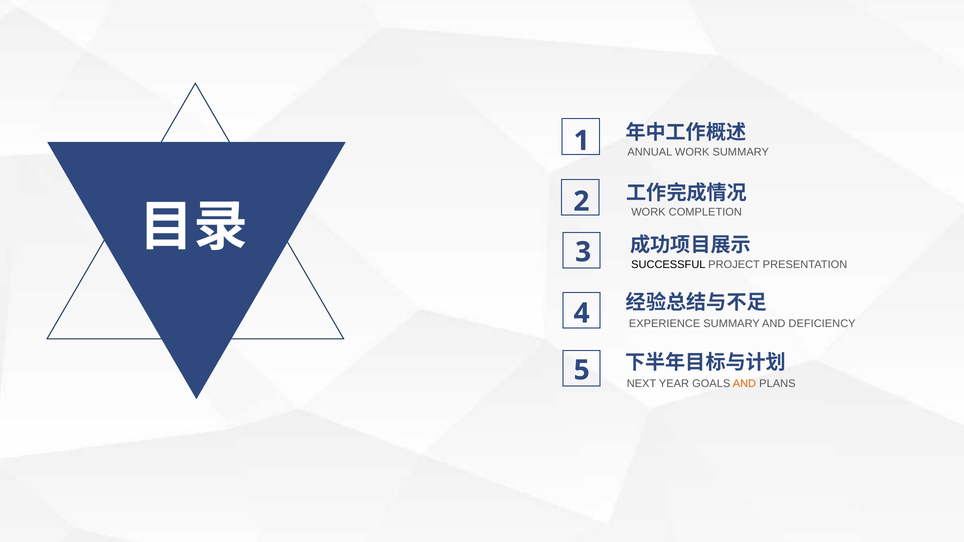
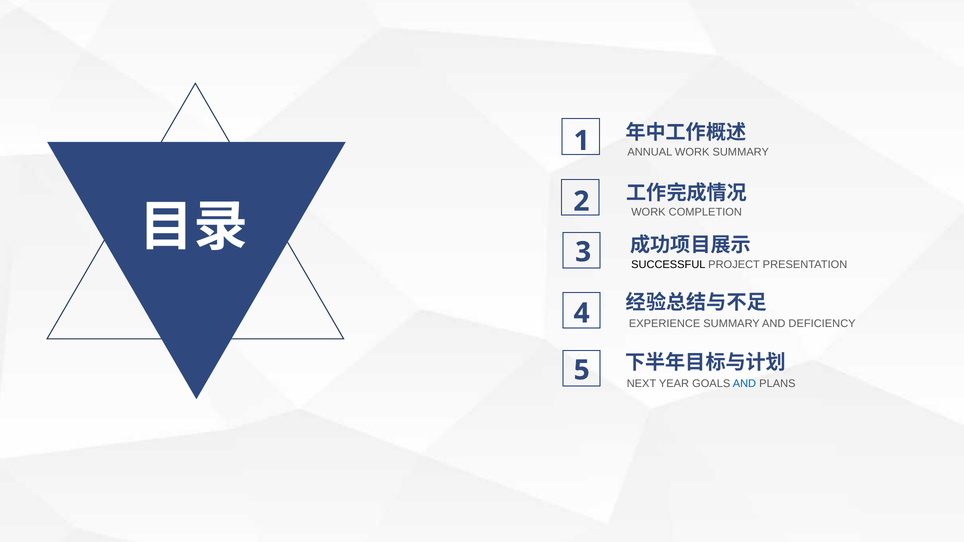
AND at (744, 384) colour: orange -> blue
